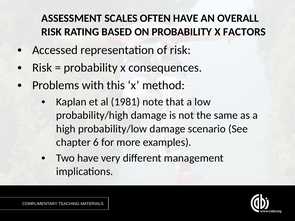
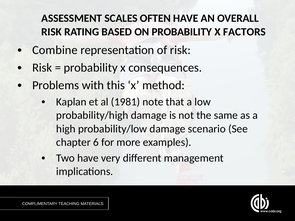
Accessed: Accessed -> Combine
